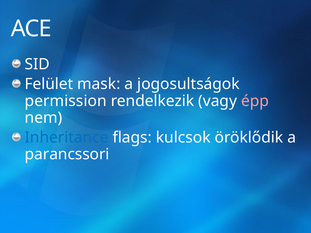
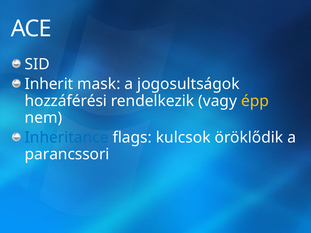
Felület: Felület -> Inherit
permission: permission -> hozzáférési
épp colour: pink -> yellow
